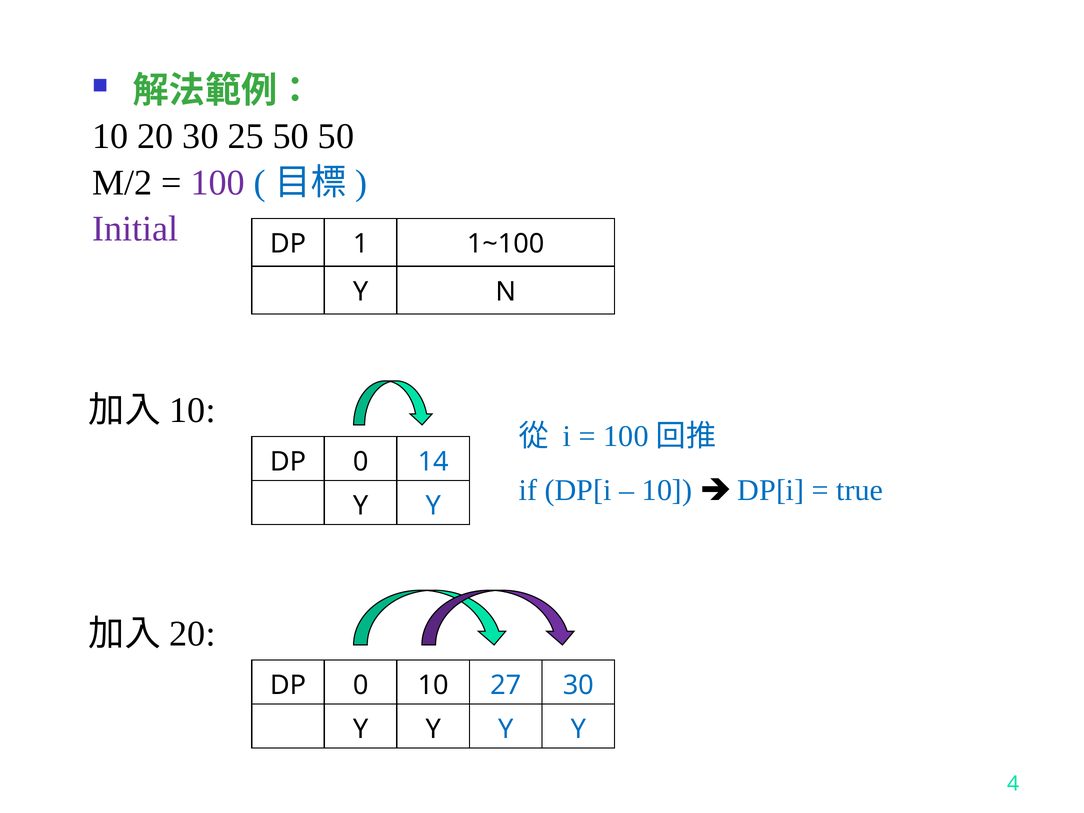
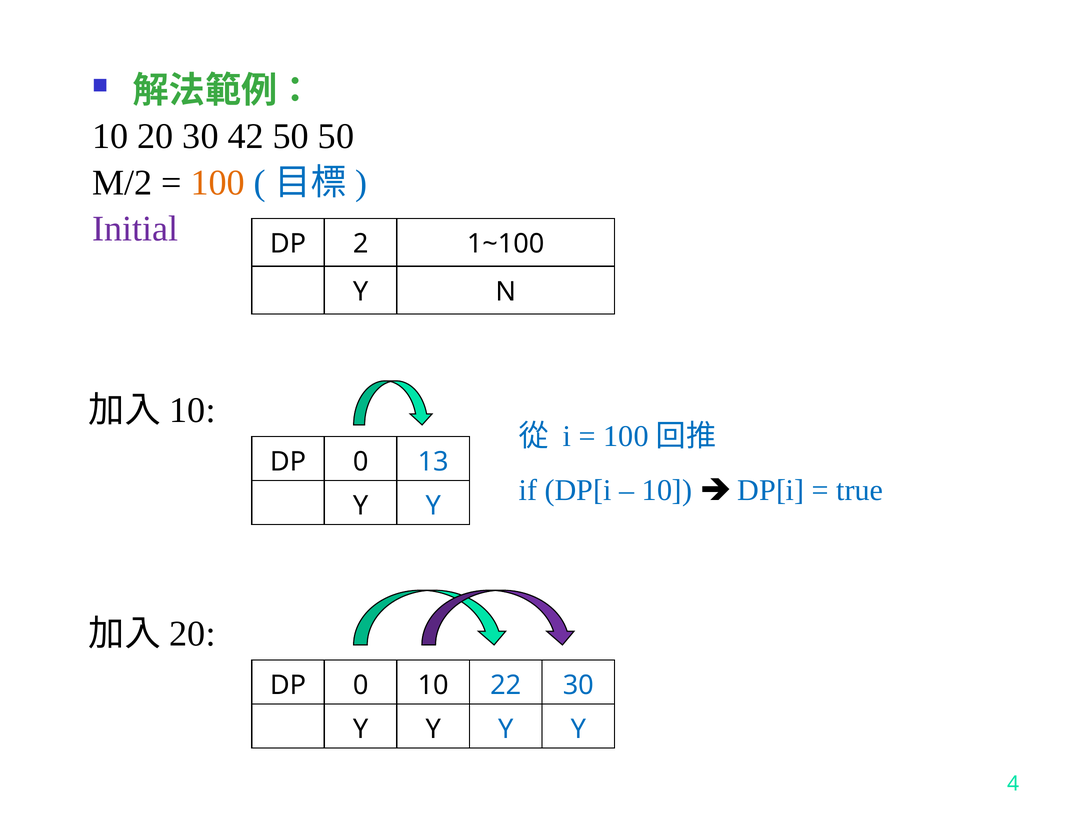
25: 25 -> 42
100 colour: purple -> orange
1: 1 -> 2
14: 14 -> 13
27: 27 -> 22
